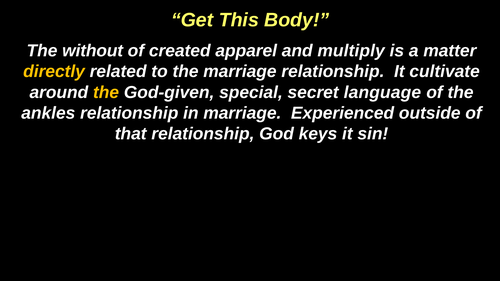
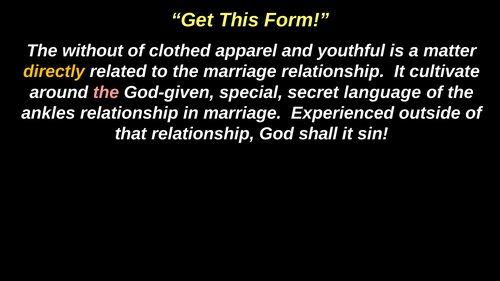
Body: Body -> Form
created: created -> clothed
multiply: multiply -> youthful
the at (106, 92) colour: yellow -> pink
keys: keys -> shall
